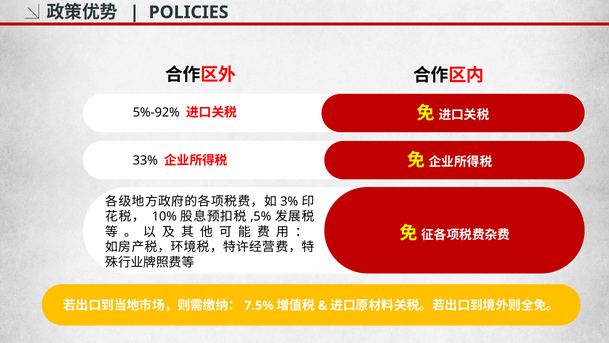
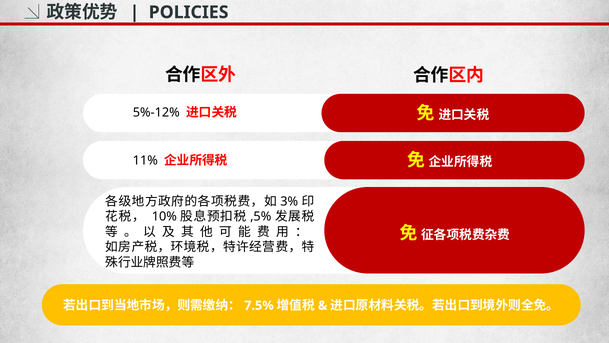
5%-92%: 5%-92% -> 5%-12%
33%: 33% -> 11%
